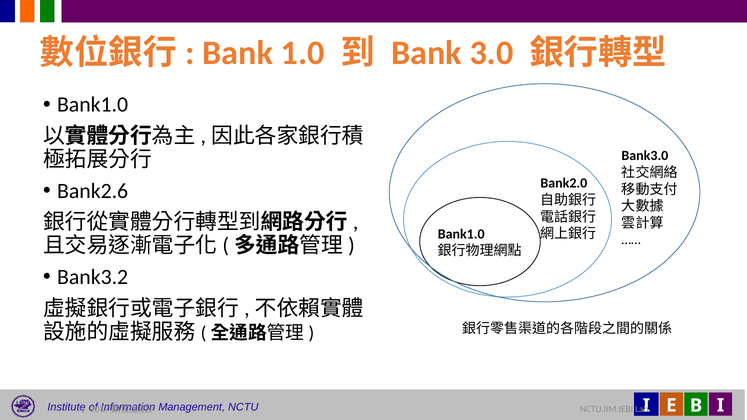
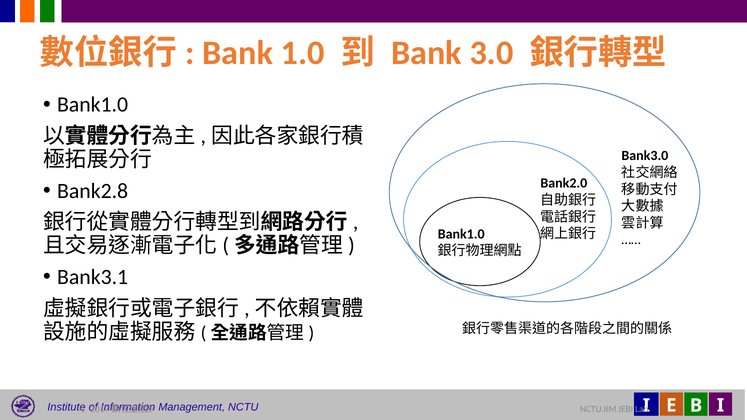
Bank2.6: Bank2.6 -> Bank2.8
Bank3.2: Bank3.2 -> Bank3.1
